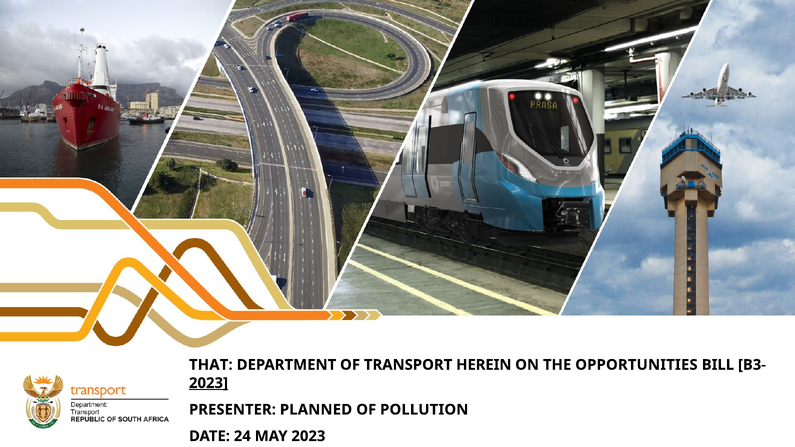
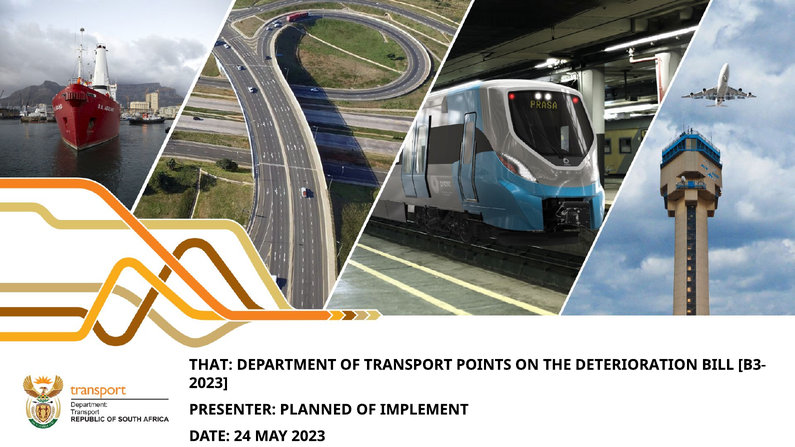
HEREIN: HEREIN -> POINTS
OPPORTUNITIES: OPPORTUNITIES -> DETERIORATION
2023 at (208, 383) underline: present -> none
POLLUTION: POLLUTION -> IMPLEMENT
